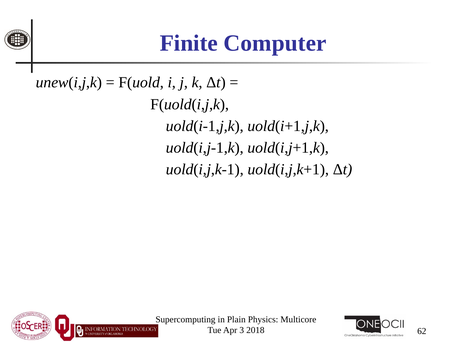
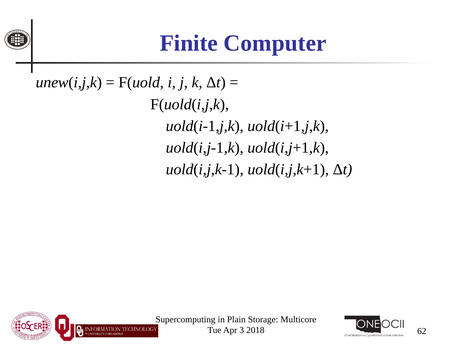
Physics: Physics -> Storage
